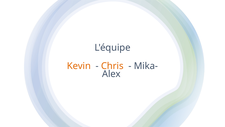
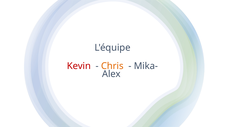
Kevin colour: orange -> red
